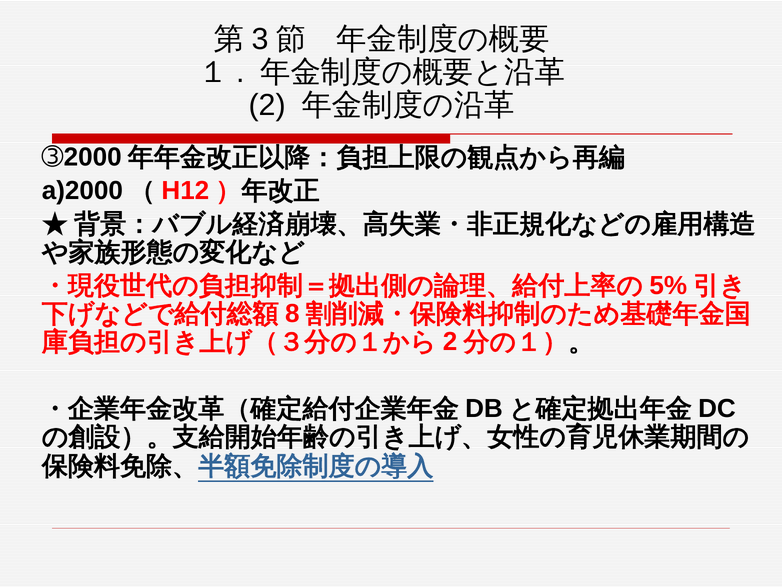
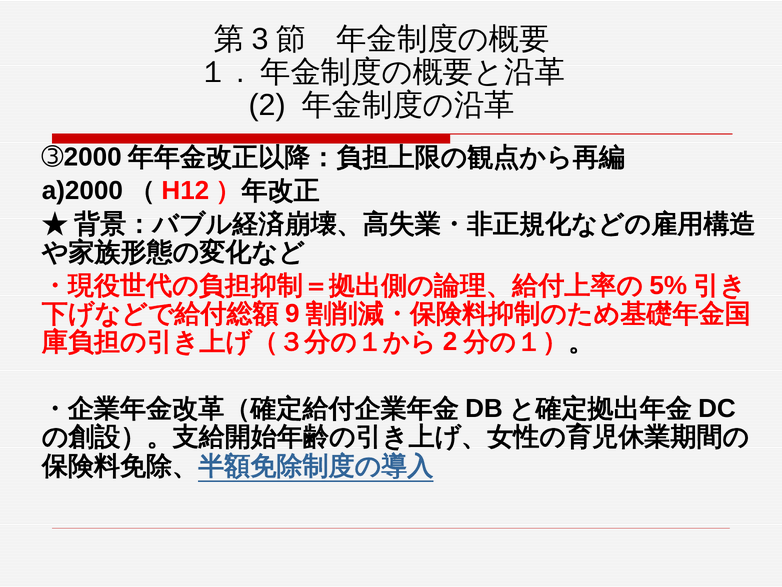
8: 8 -> 9
